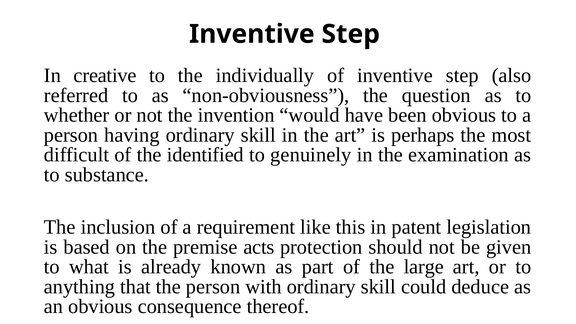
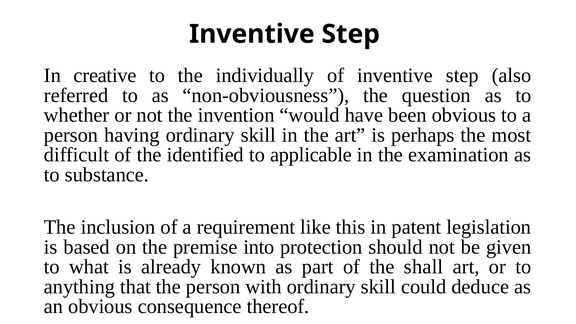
genuinely: genuinely -> applicable
acts: acts -> into
large: large -> shall
